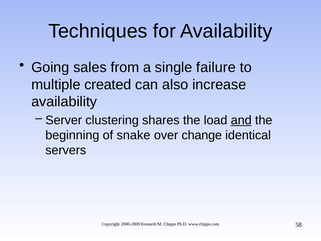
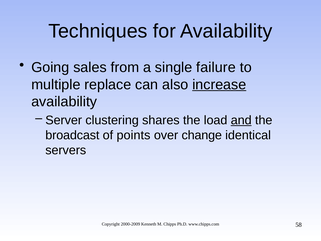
created: created -> replace
increase underline: none -> present
beginning: beginning -> broadcast
snake: snake -> points
